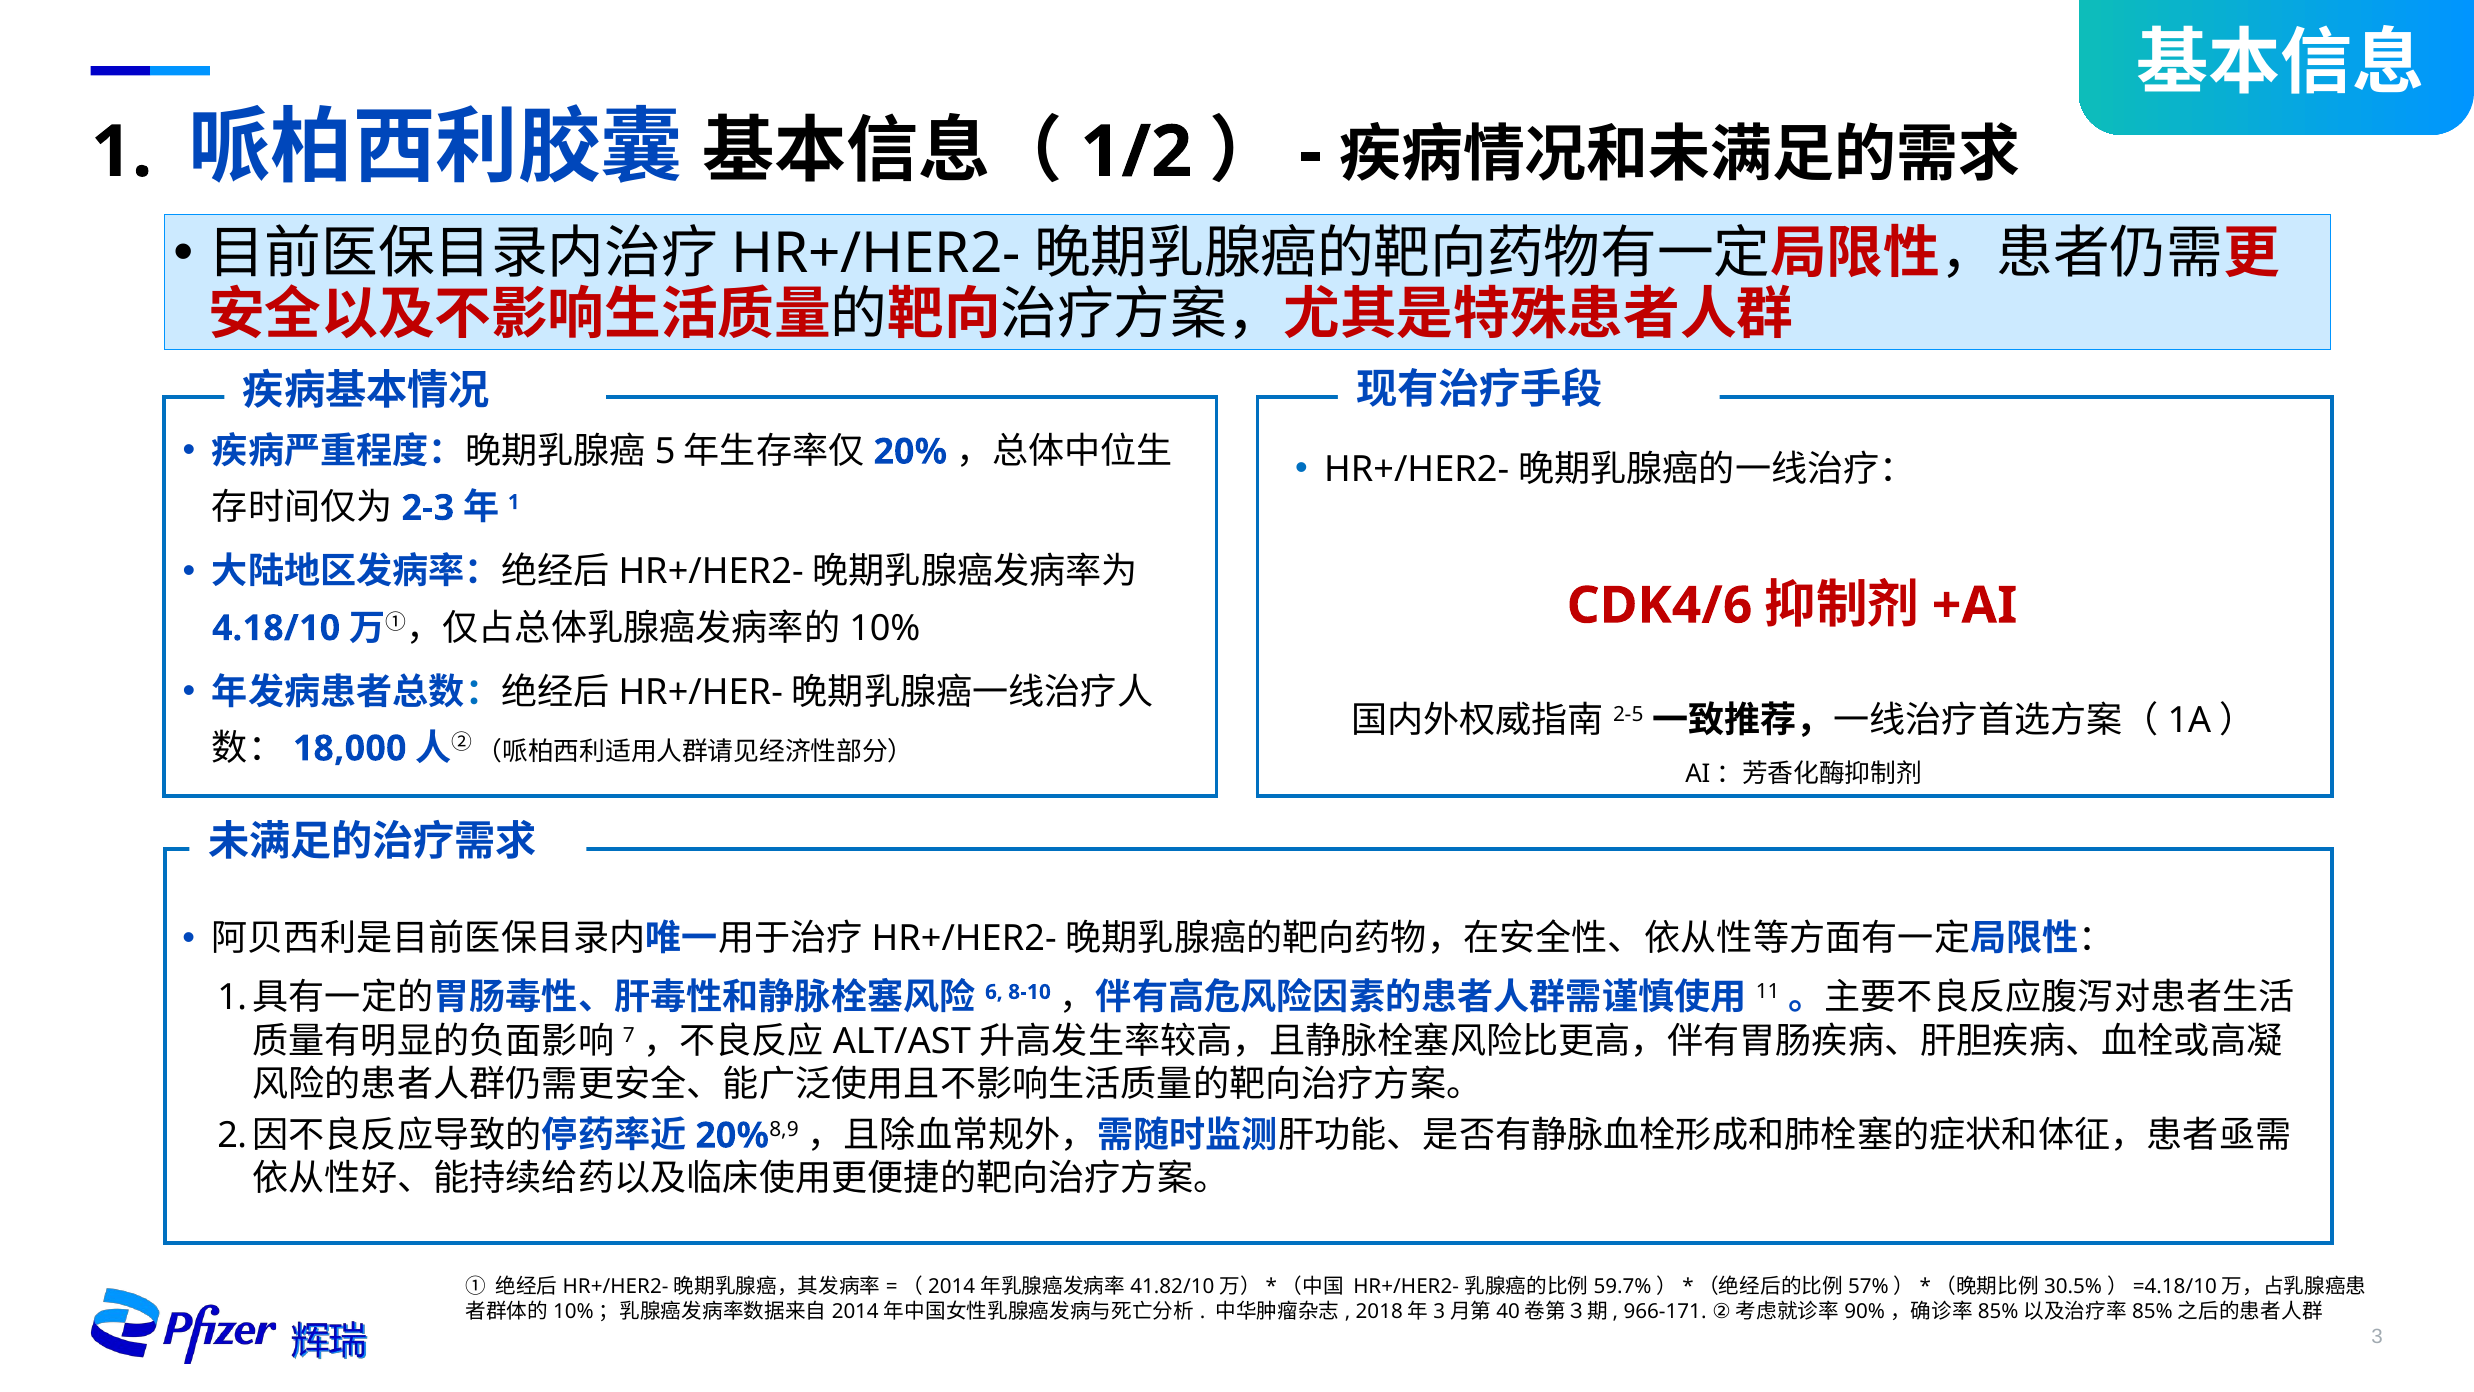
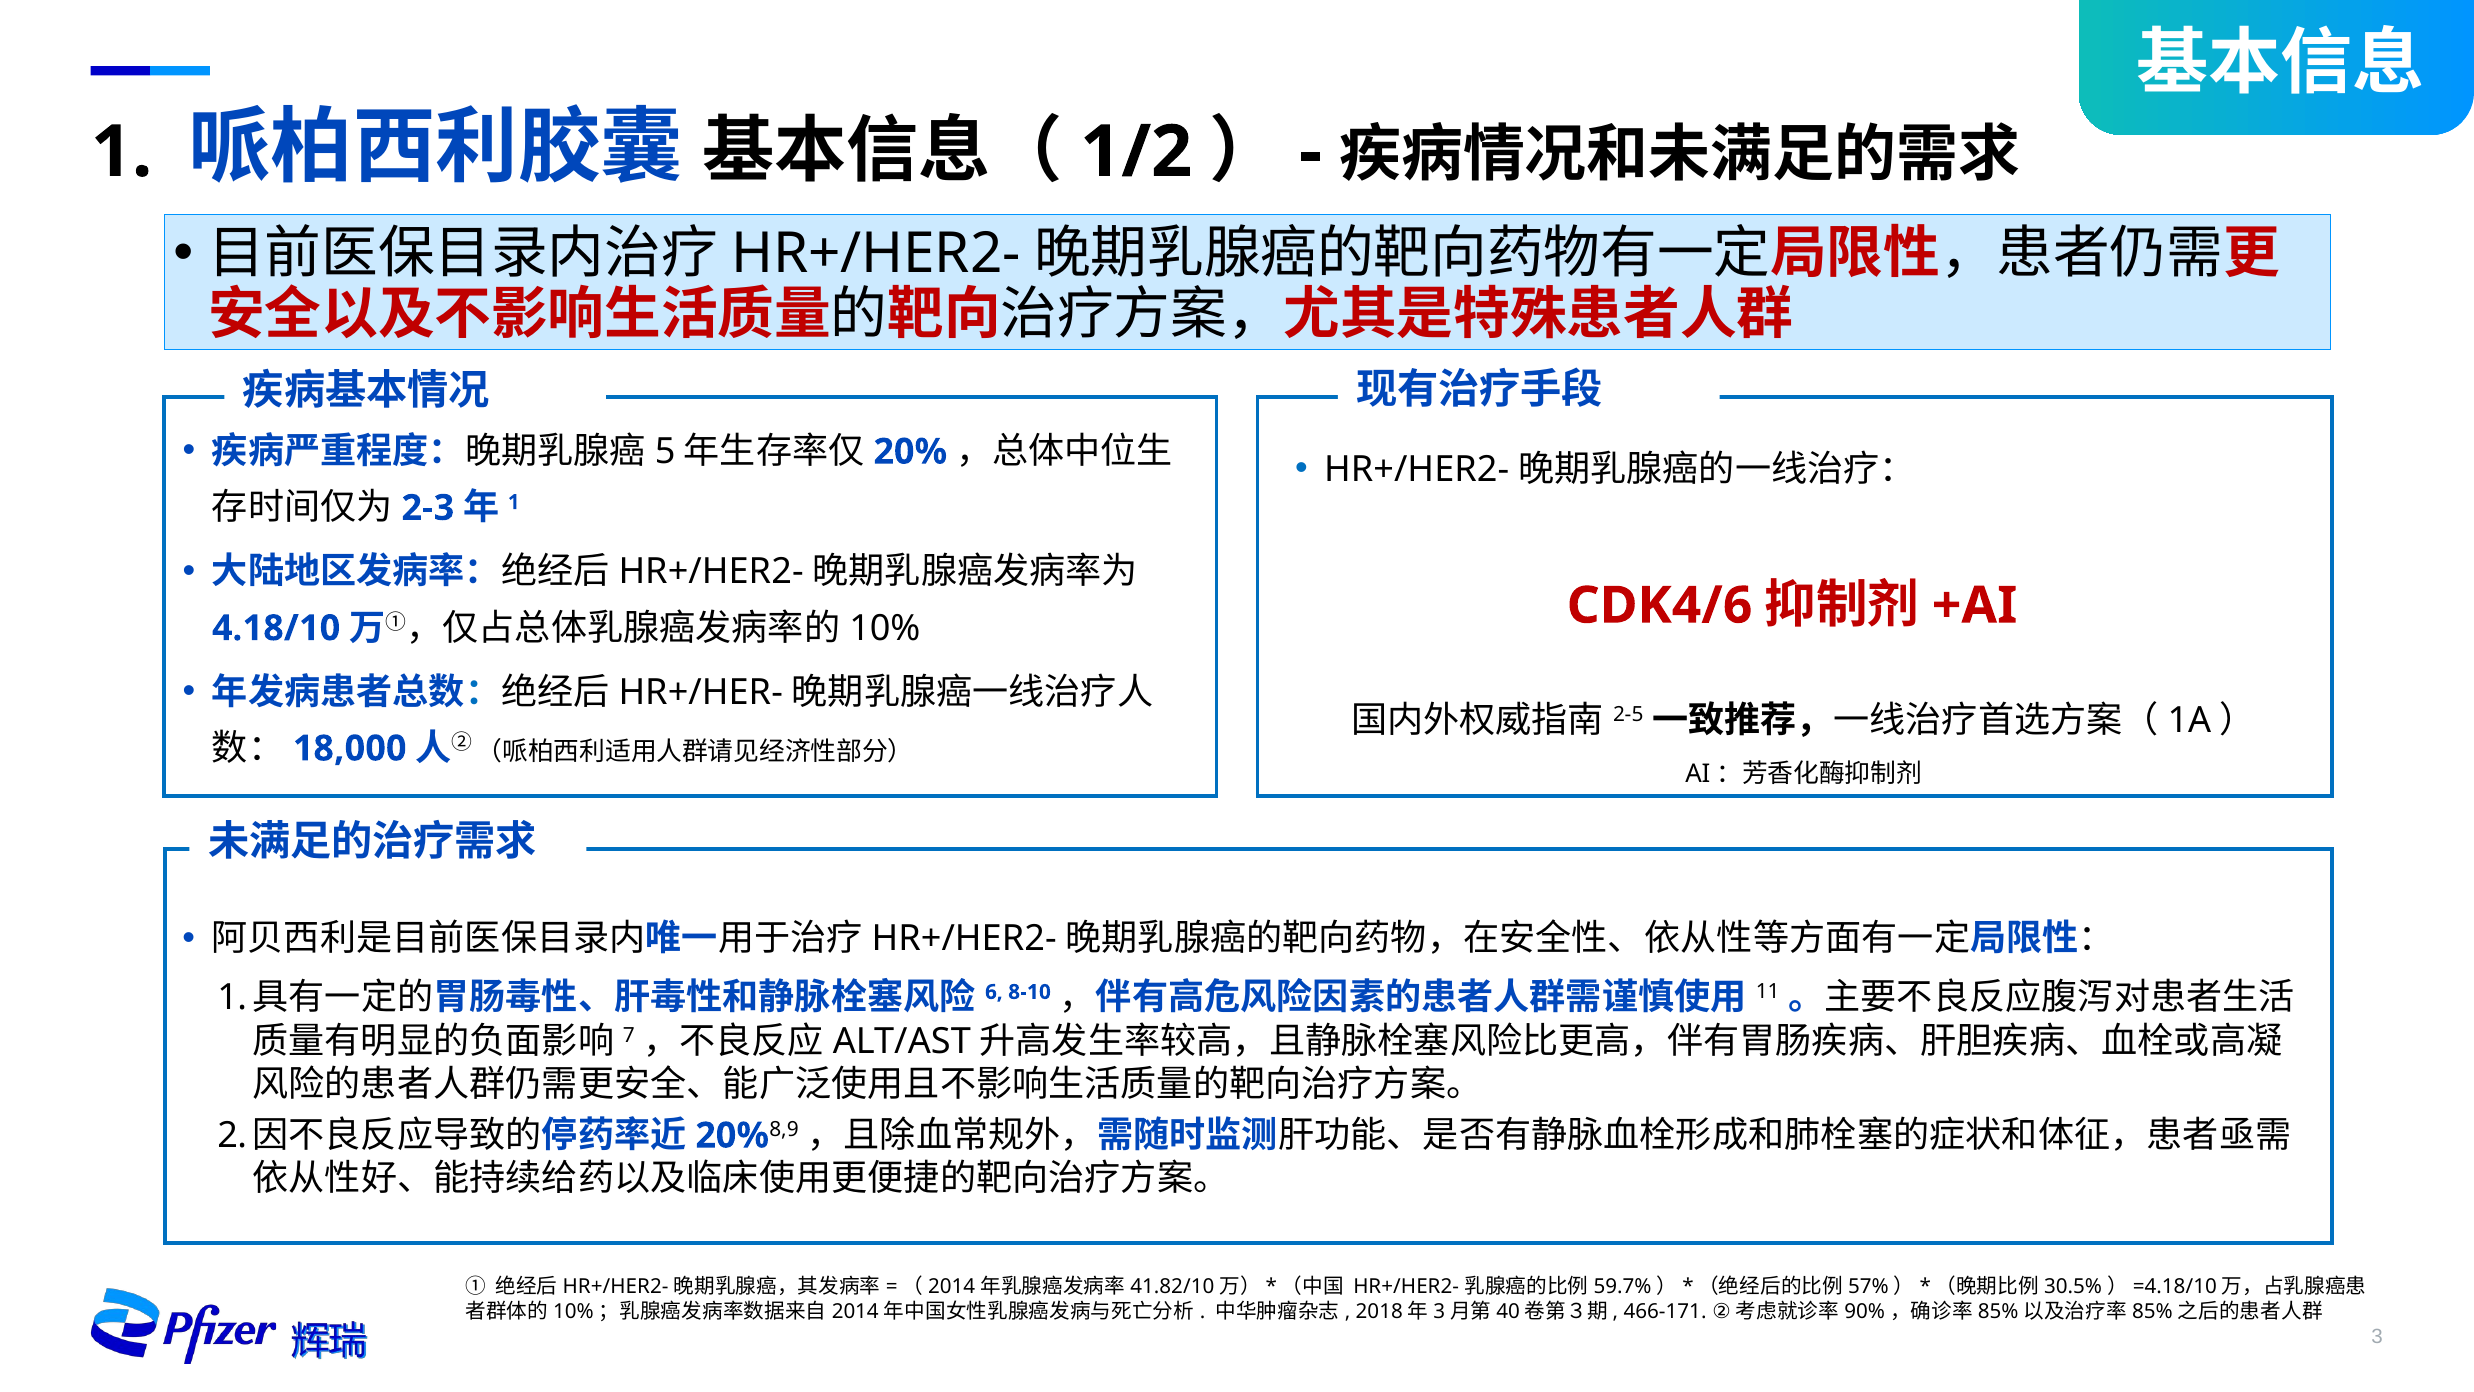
966-171: 966-171 -> 466-171
